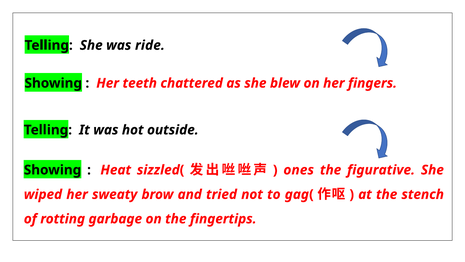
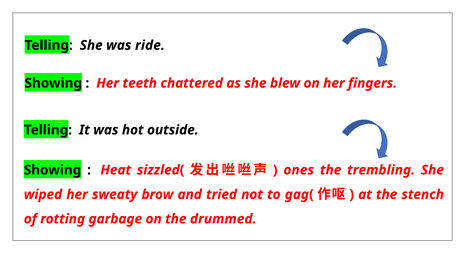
figurative: figurative -> trembling
fingertips: fingertips -> drummed
